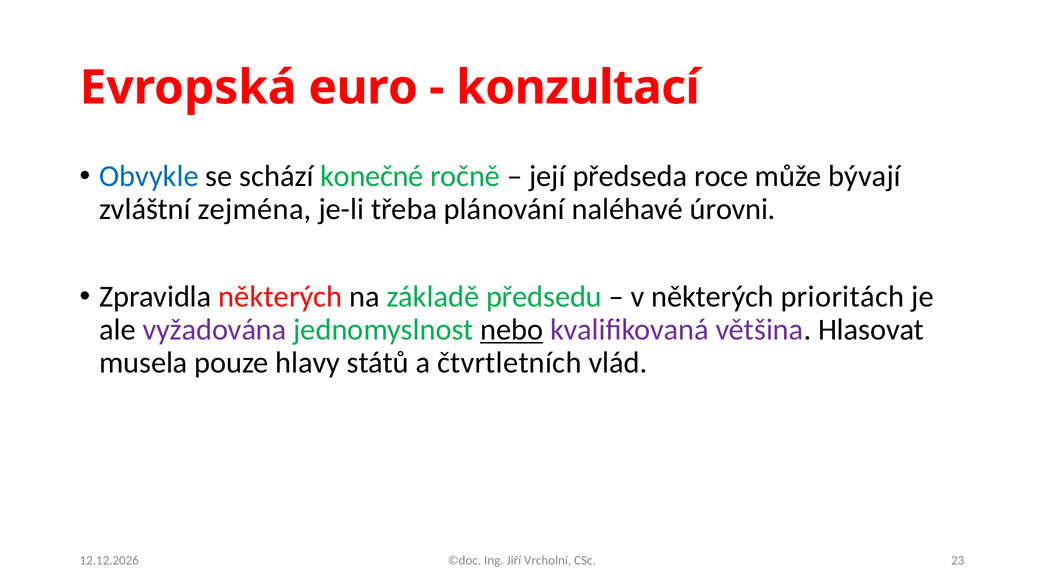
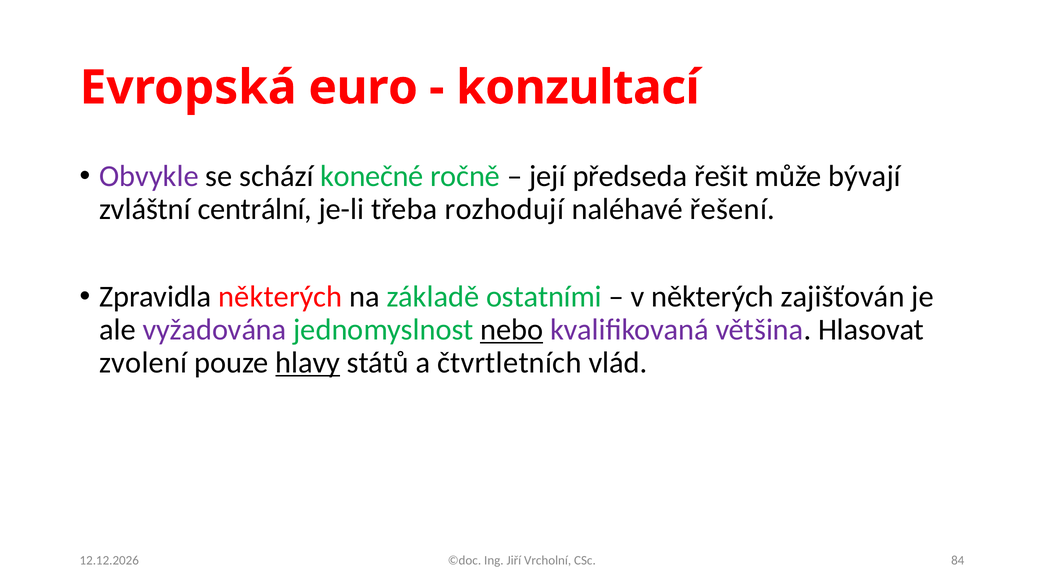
Obvykle colour: blue -> purple
roce: roce -> řešit
zejména: zejména -> centrální
plánování: plánování -> rozhodují
úrovni: úrovni -> řešení
předsedu: předsedu -> ostatními
prioritách: prioritách -> zajišťován
musela: musela -> zvolení
hlavy underline: none -> present
23: 23 -> 84
